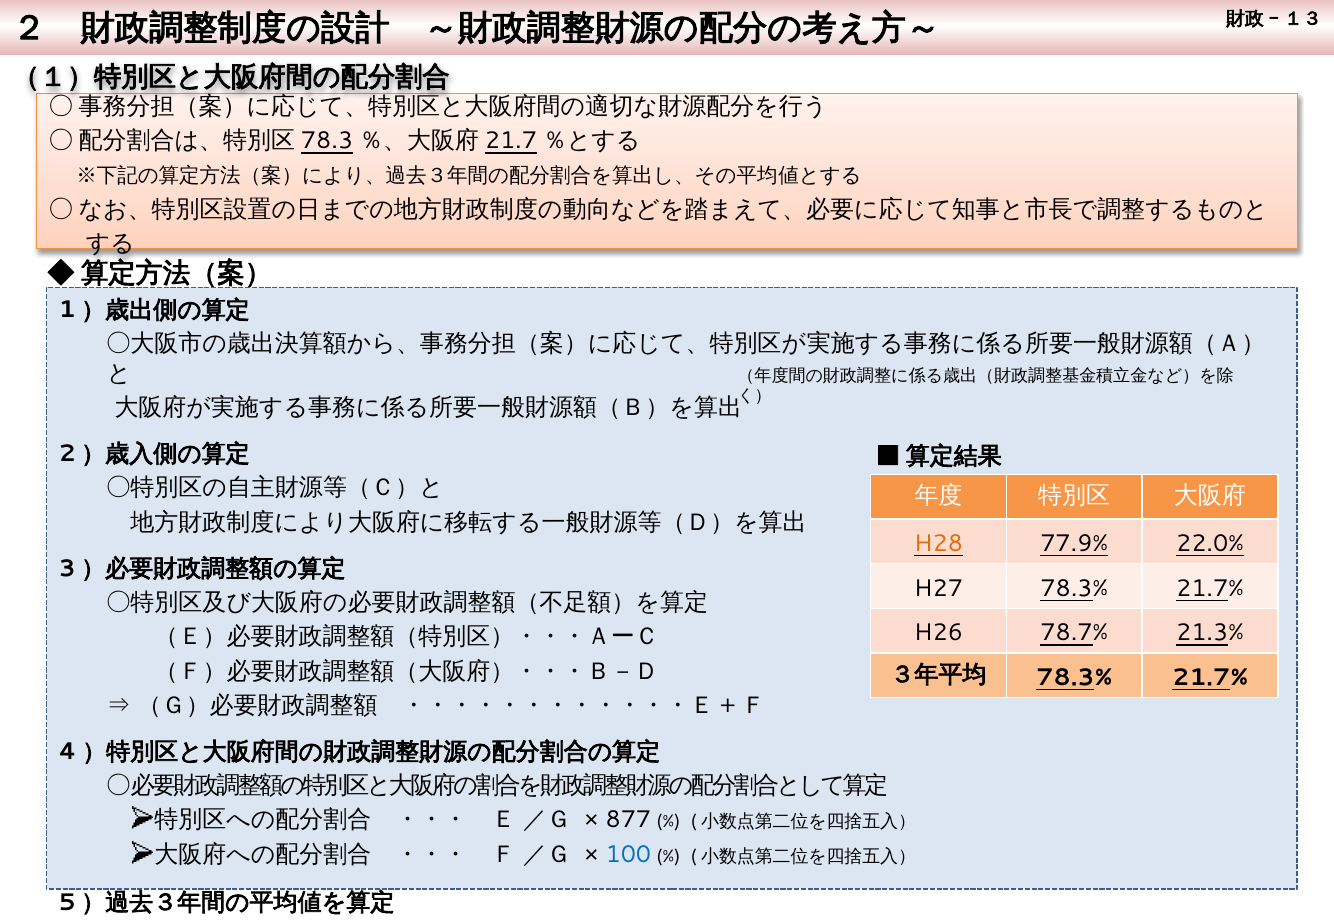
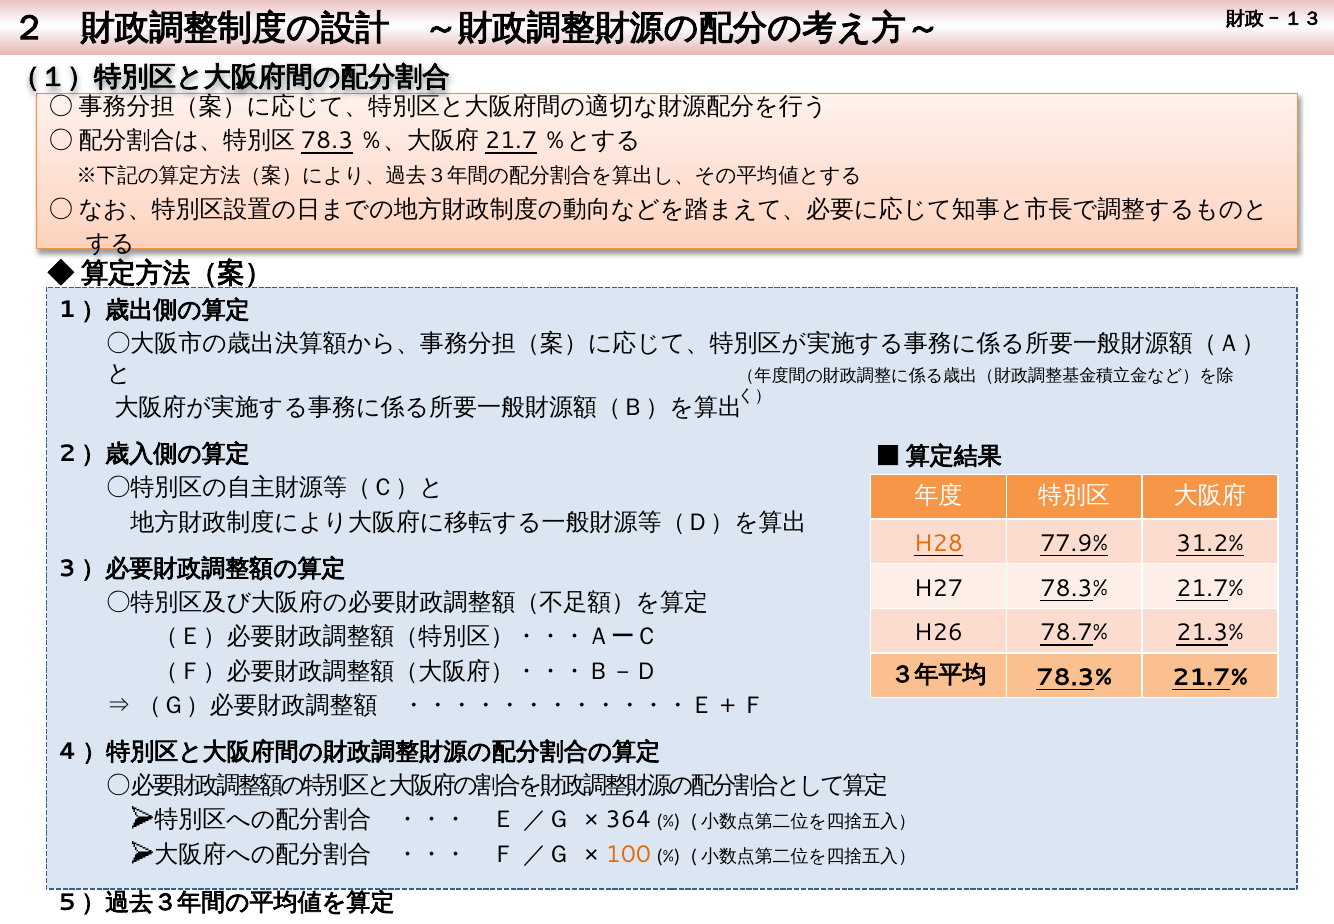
22.0%: 22.0% -> 31.2%
877: 877 -> 364
100 colour: blue -> orange
